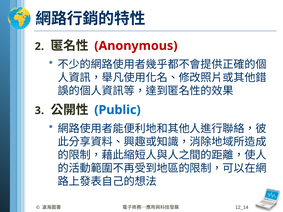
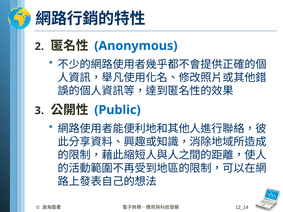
Anonymous colour: red -> blue
